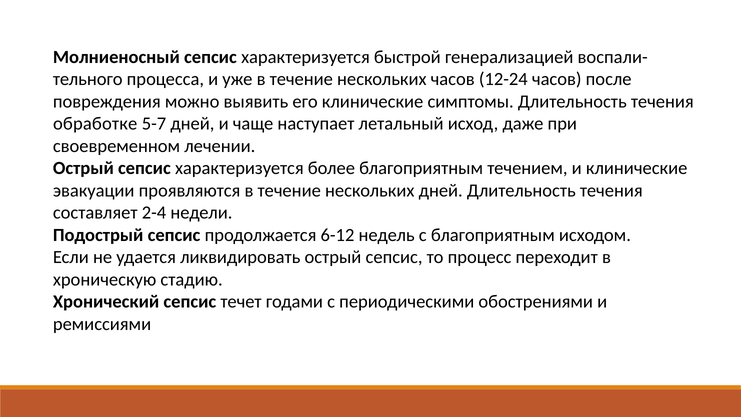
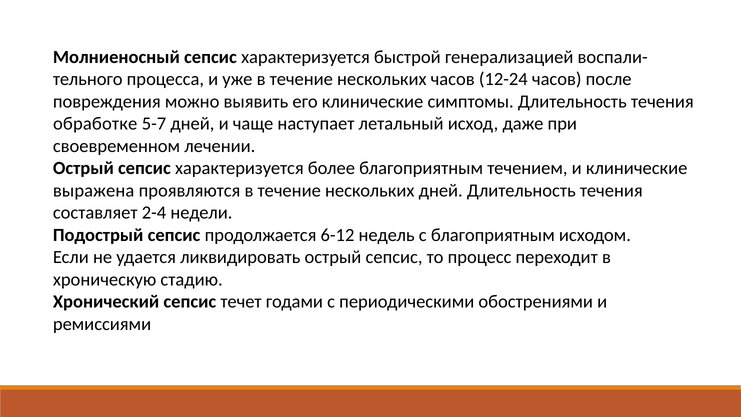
эвакуации: эвакуации -> выражена
